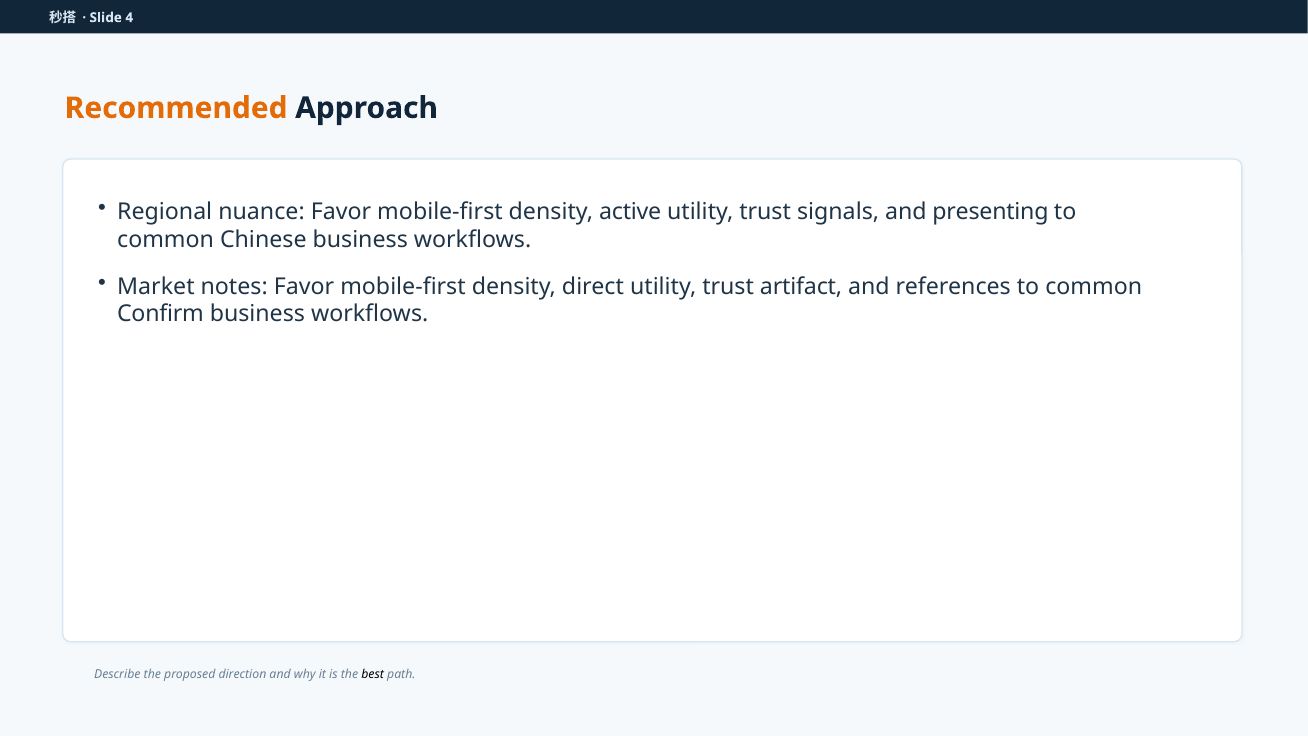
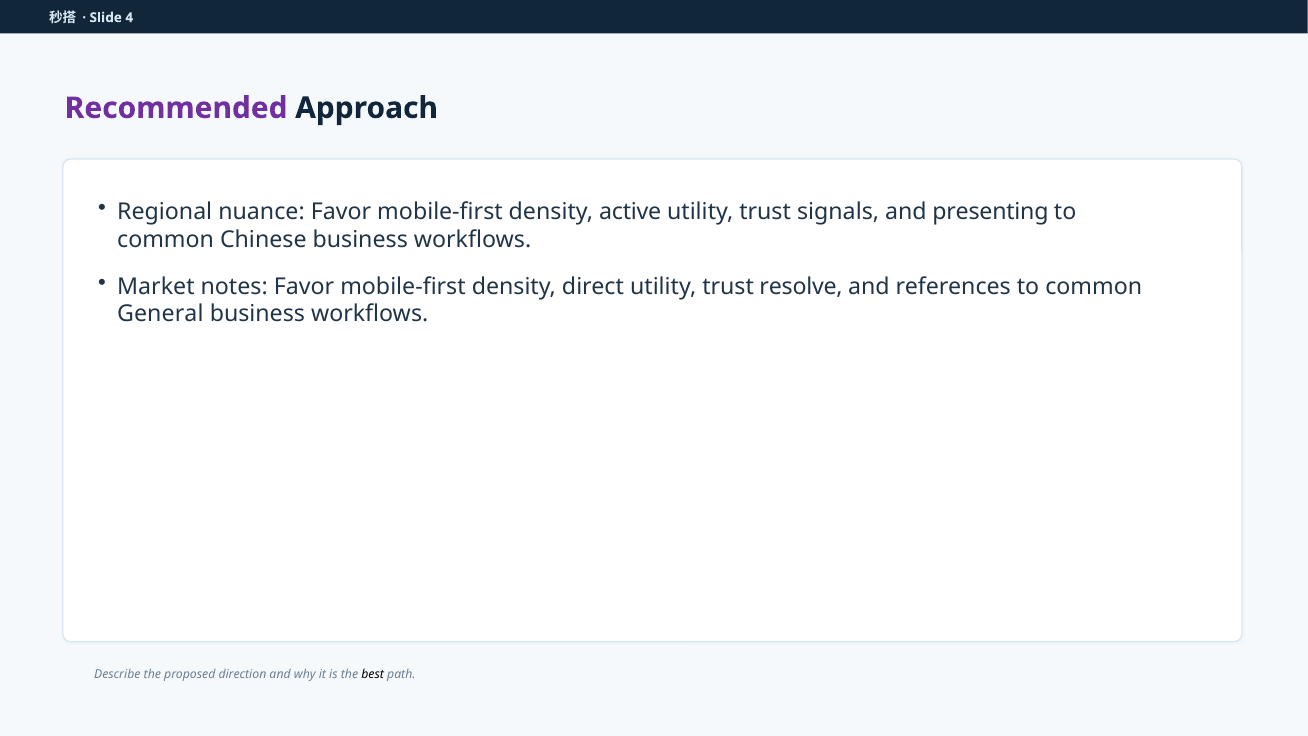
Recommended colour: orange -> purple
artifact: artifact -> resolve
Confirm: Confirm -> General
